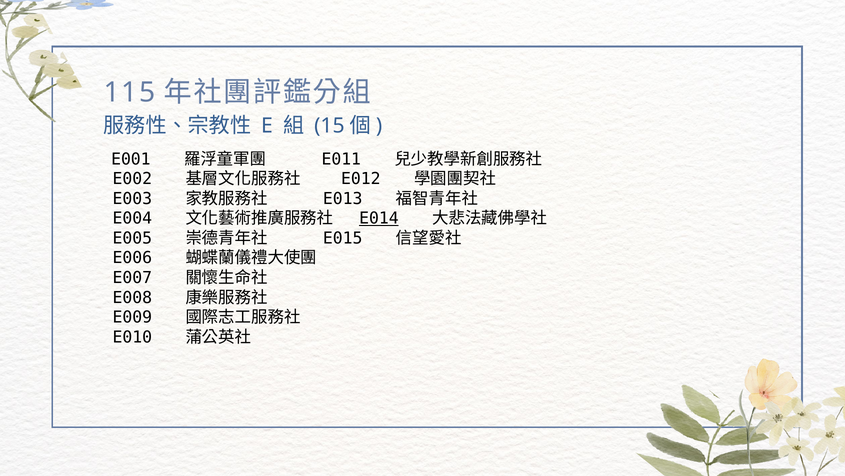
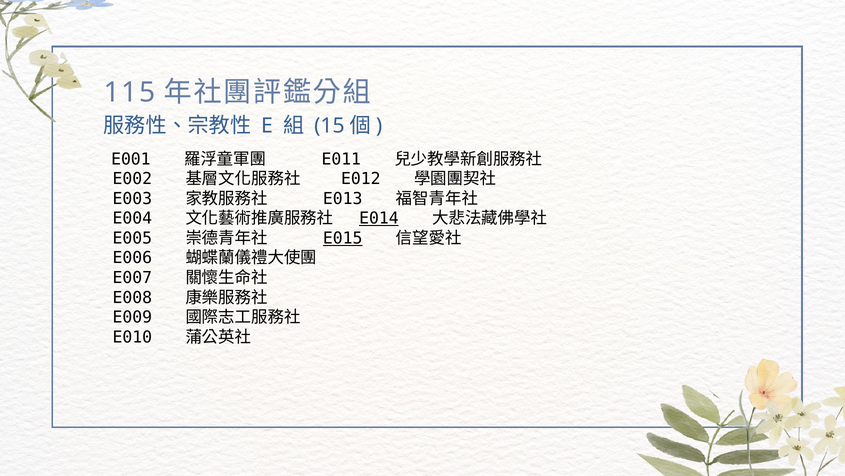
E015 underline: none -> present
